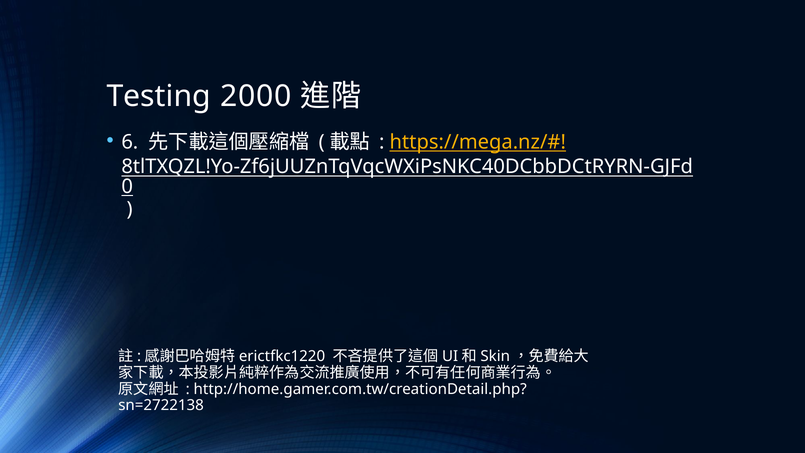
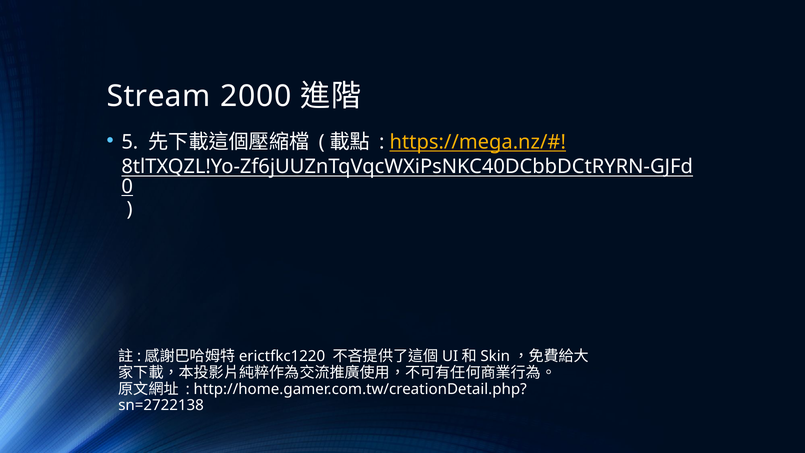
Testing: Testing -> Stream
6: 6 -> 5
